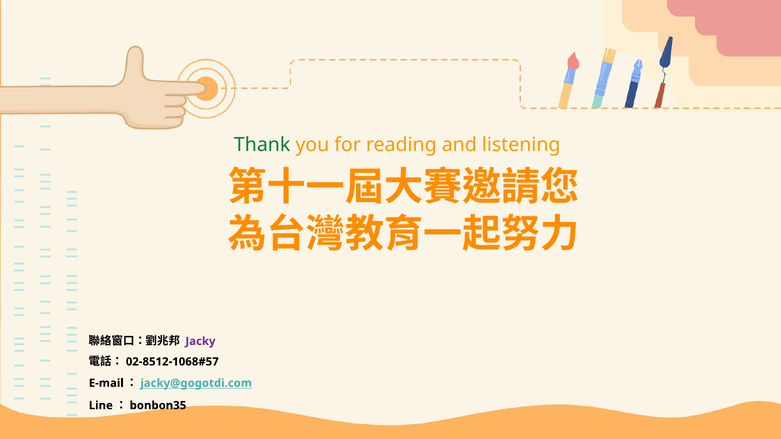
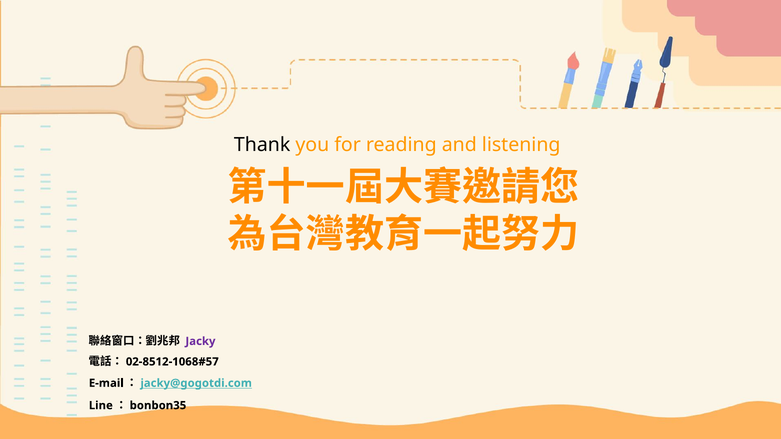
Thank colour: green -> black
